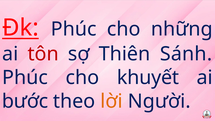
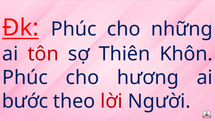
Sánh: Sánh -> Khôn
khuyết: khuyết -> hương
lời colour: orange -> red
